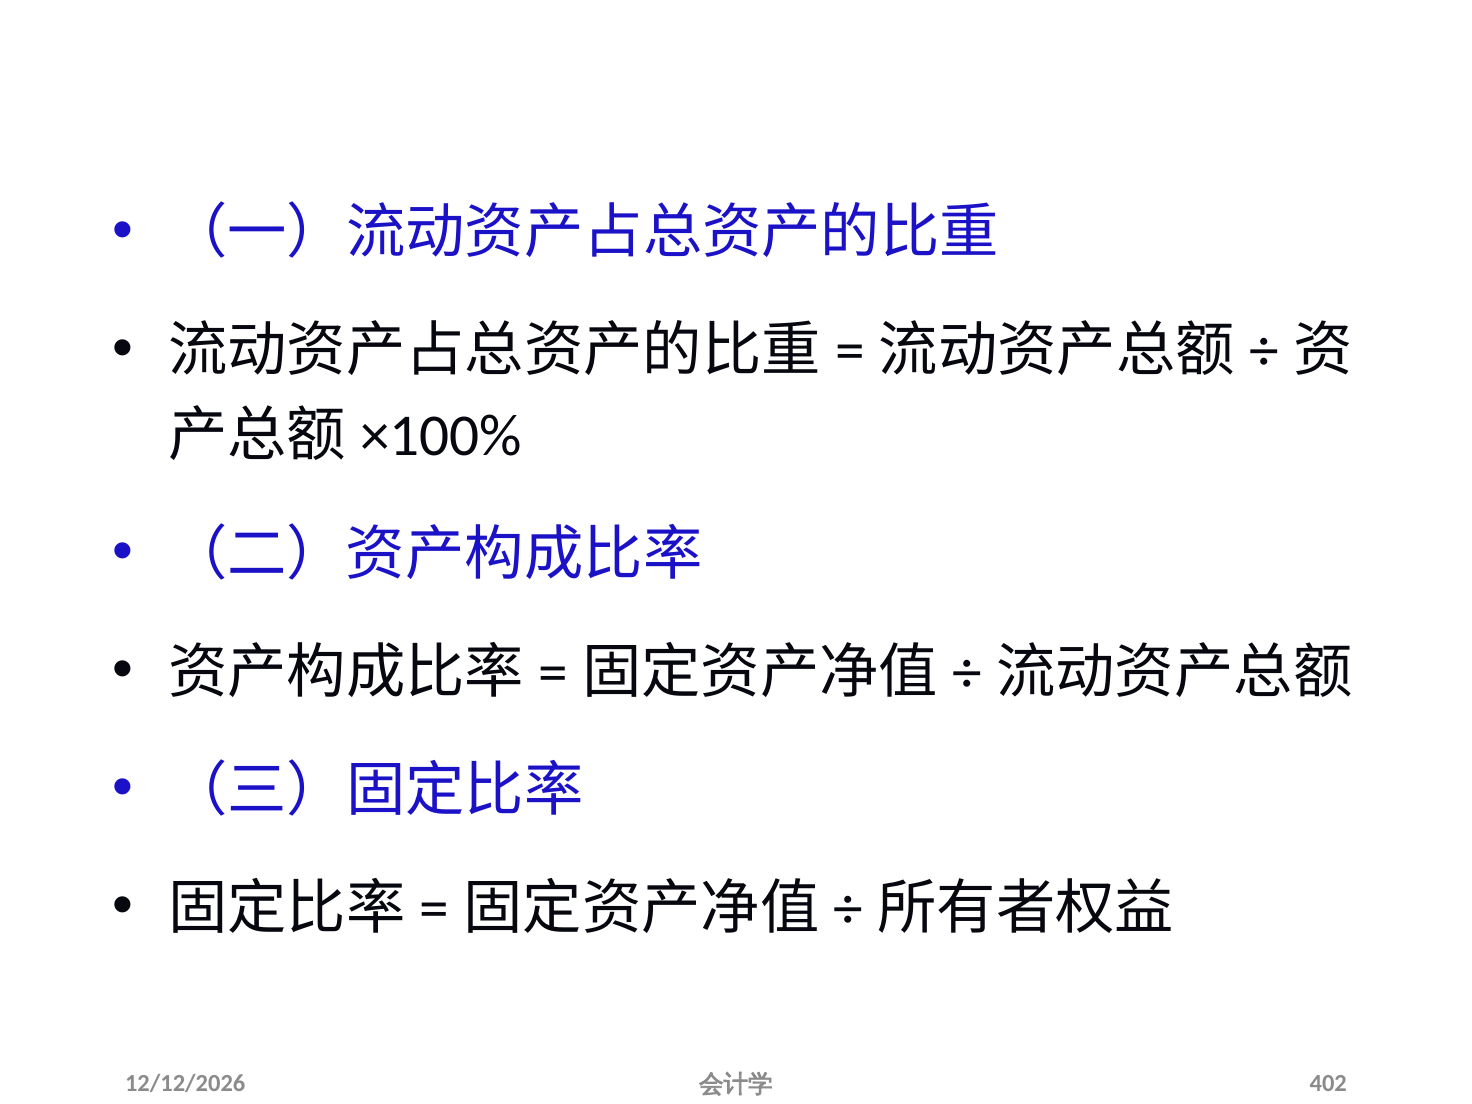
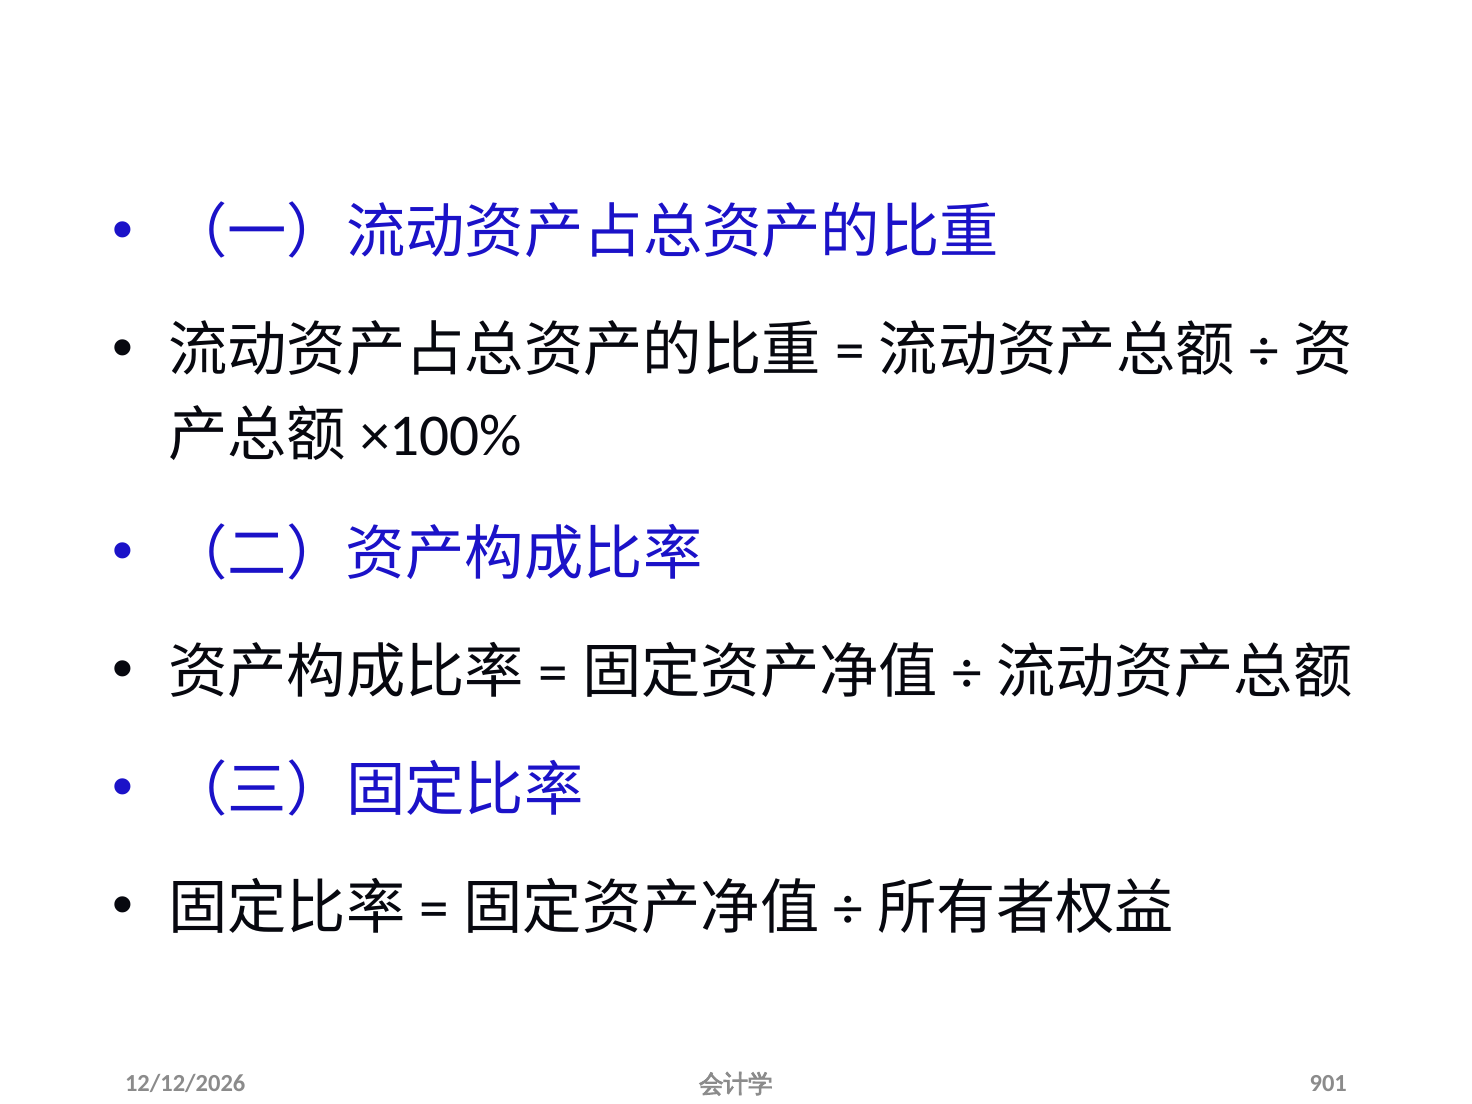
402: 402 -> 901
